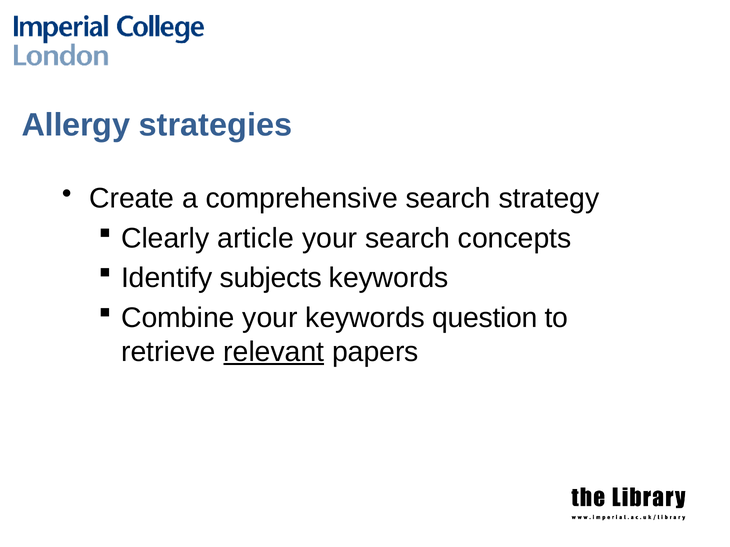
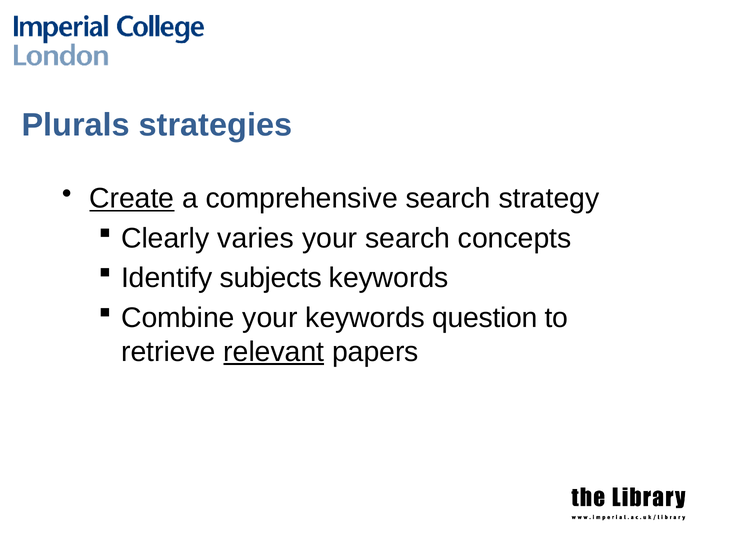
Allergy: Allergy -> Plurals
Create underline: none -> present
article: article -> varies
